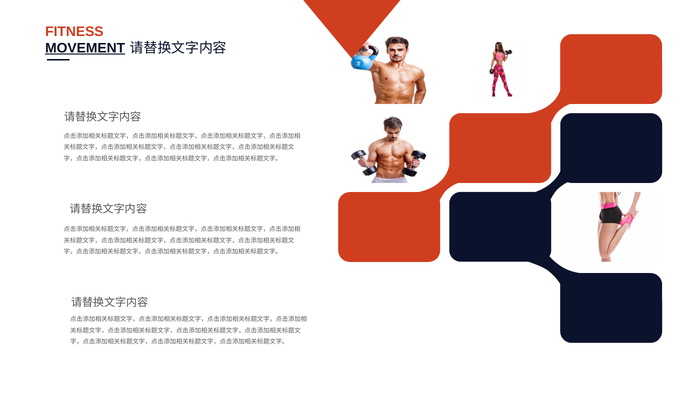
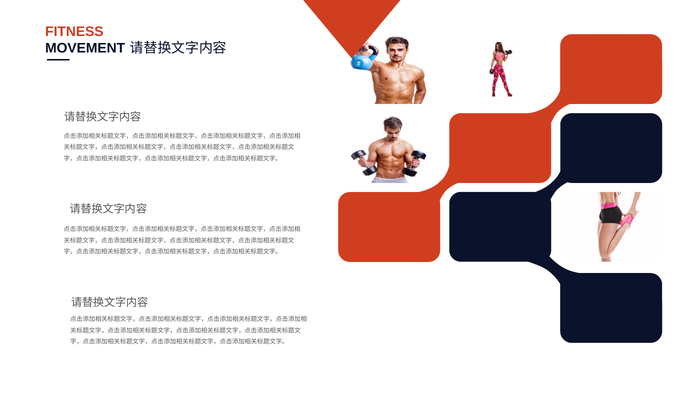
MOVEMENT underline: present -> none
